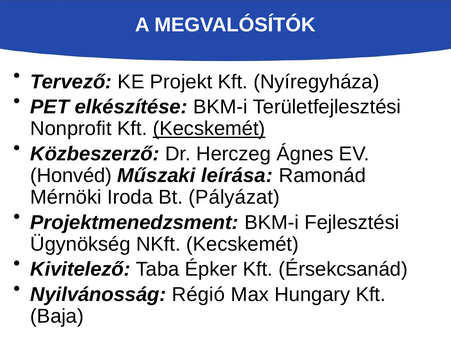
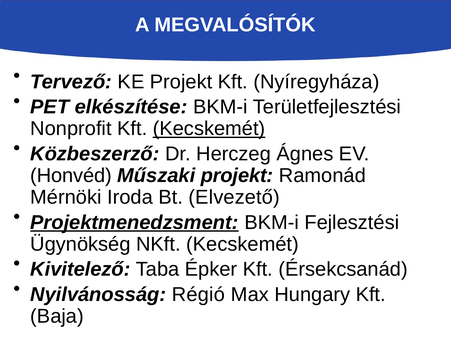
Műszaki leírása: leírása -> projekt
Pályázat: Pályázat -> Elvezető
Projektmenedzsment underline: none -> present
